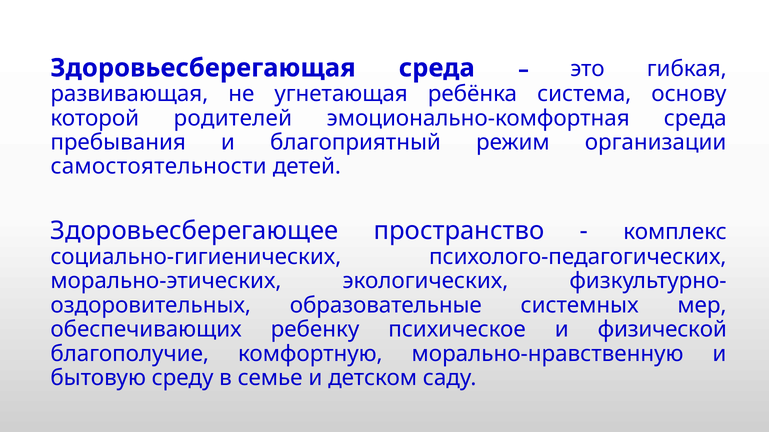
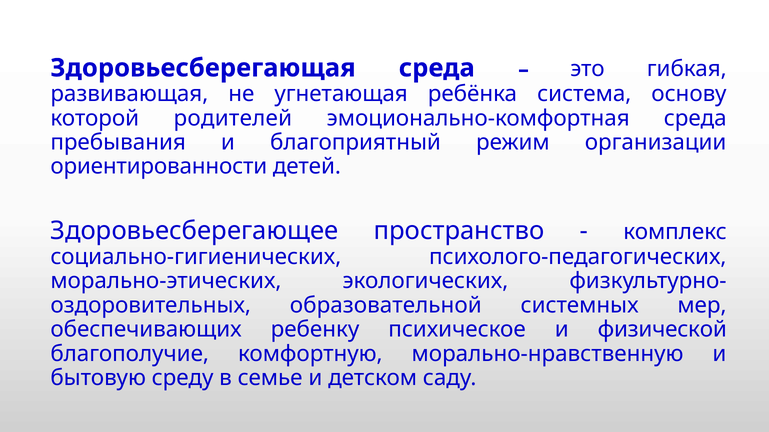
самостоятельности: самостоятельности -> ориентированности
образовательные: образовательные -> образовательной
